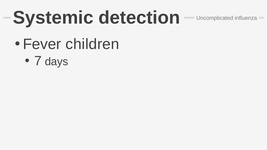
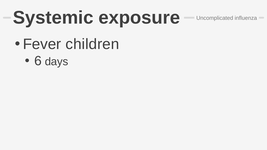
detection: detection -> exposure
7: 7 -> 6
